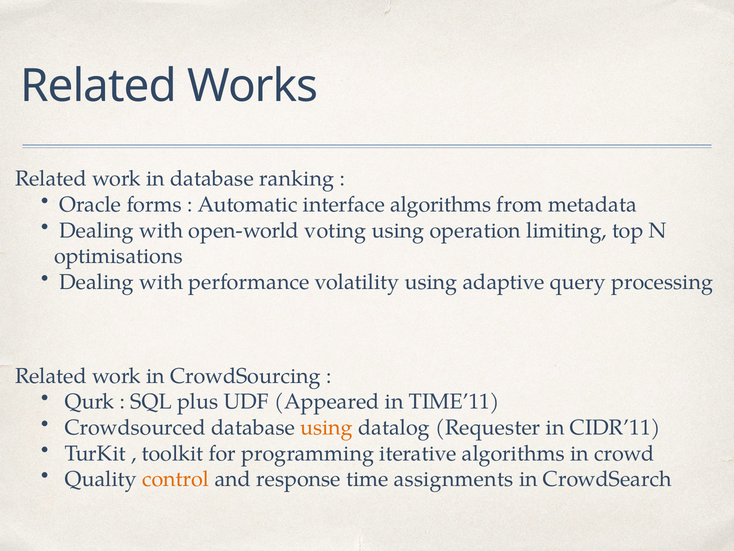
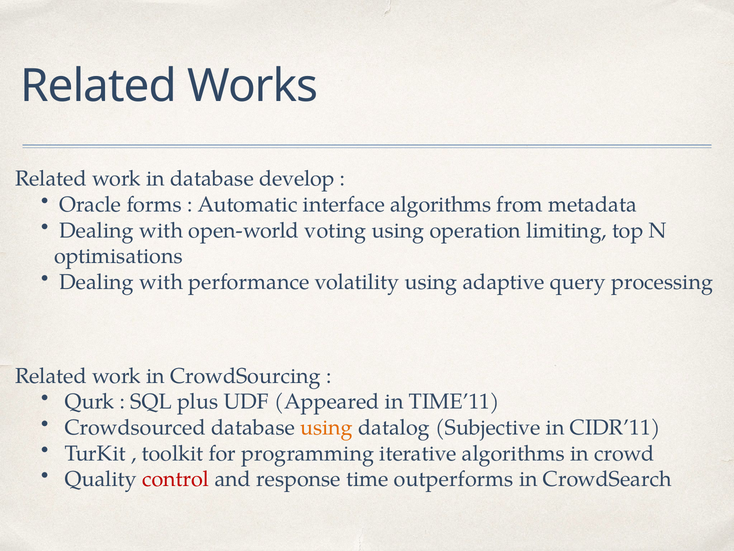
ranking: ranking -> develop
Requester: Requester -> Subjective
control colour: orange -> red
assignments: assignments -> outperforms
